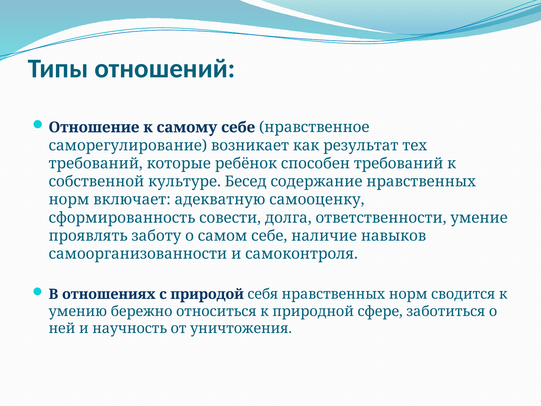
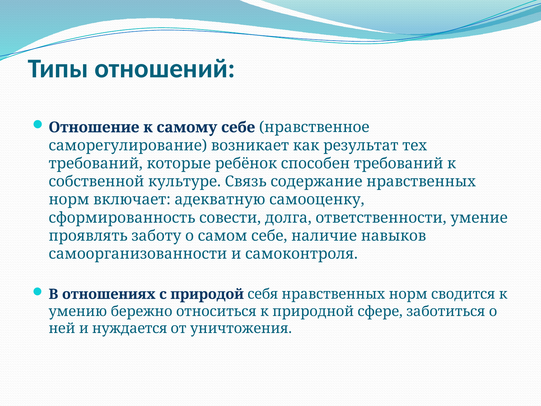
Бесед: Бесед -> Связь
научность: научность -> нуждается
